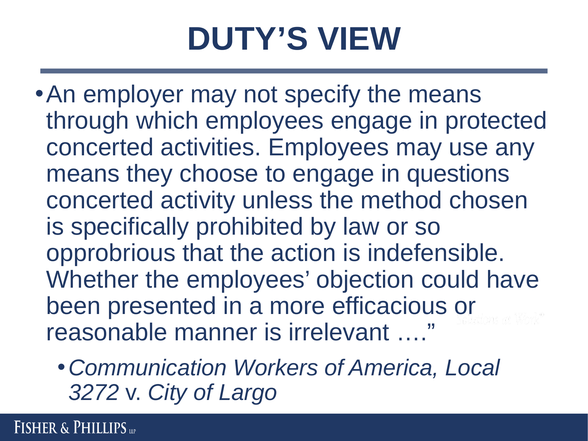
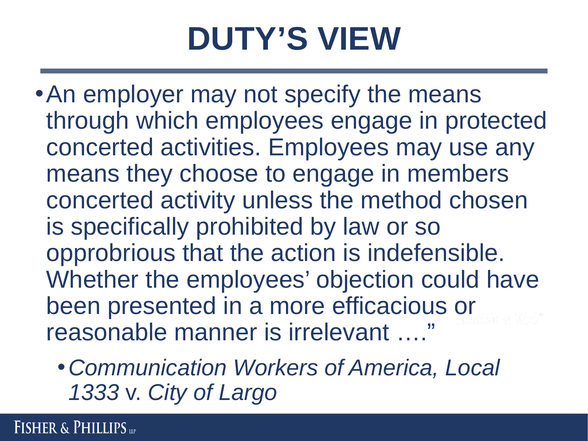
questions: questions -> members
3272: 3272 -> 1333
